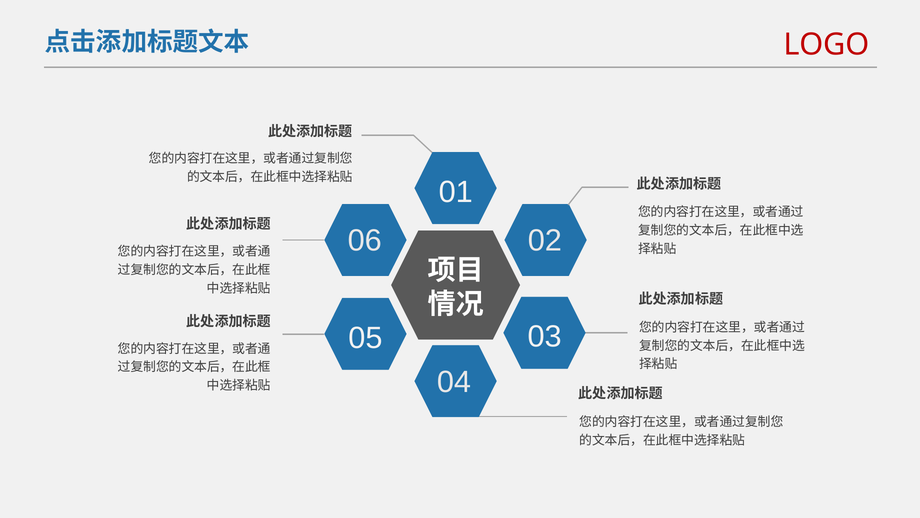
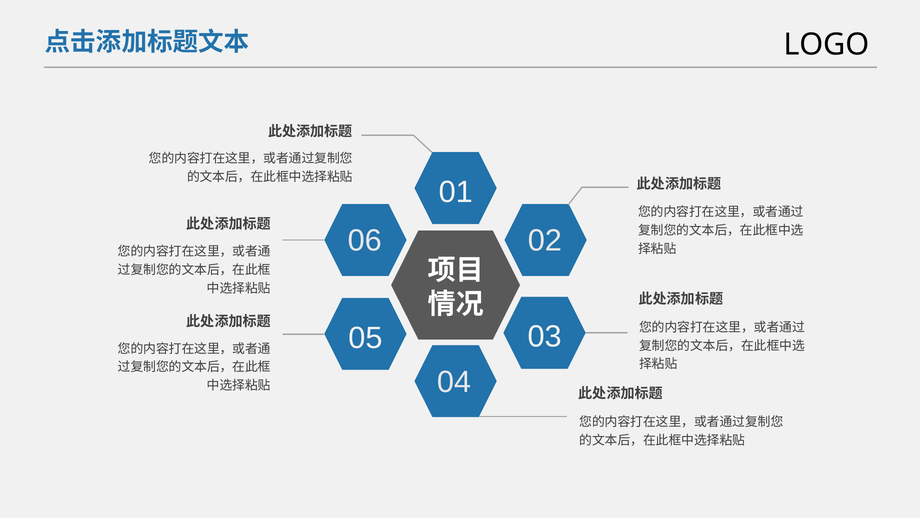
LOGO colour: red -> black
